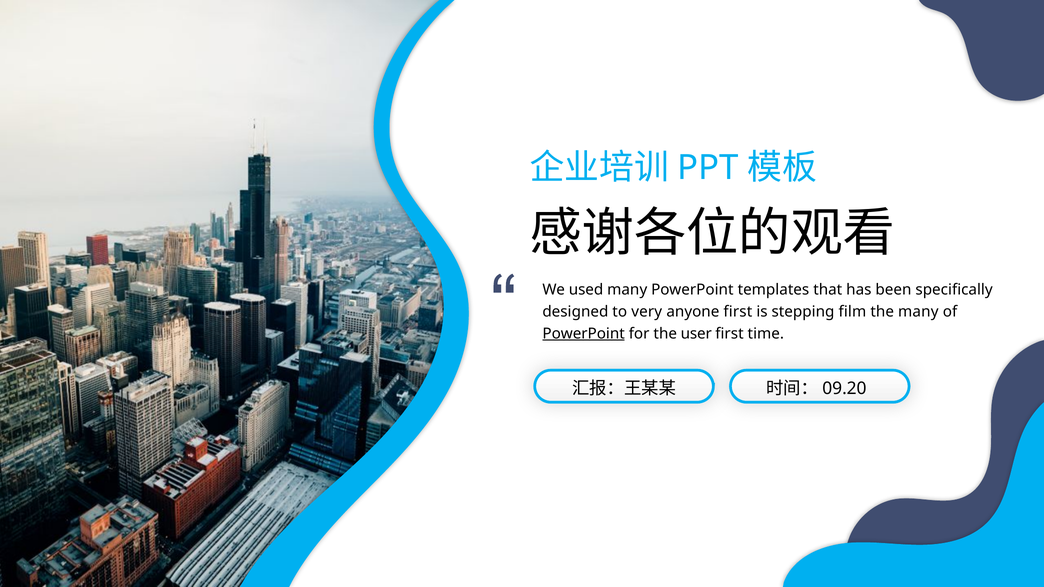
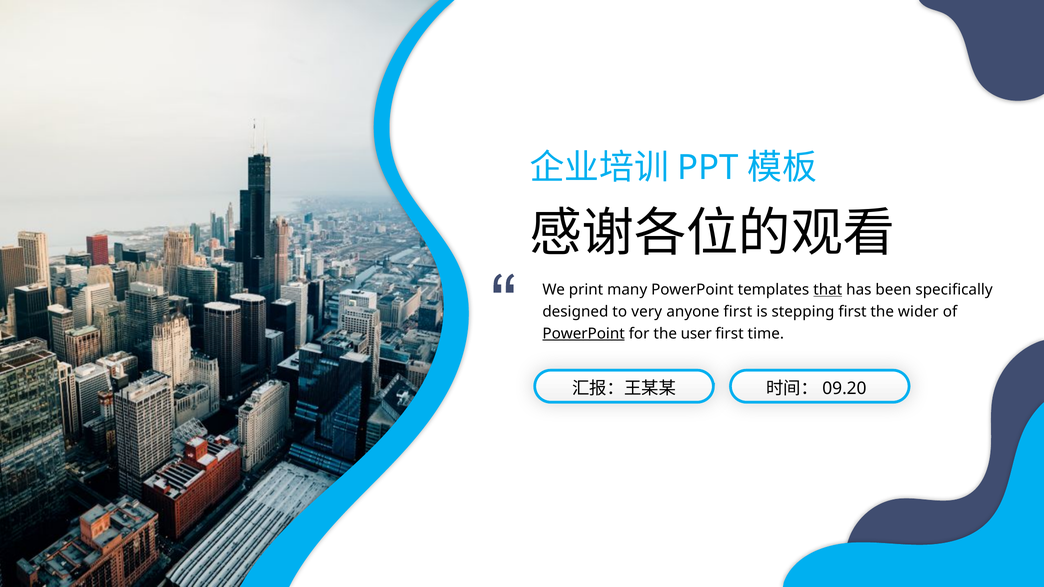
used: used -> print
that underline: none -> present
stepping film: film -> first
the many: many -> wider
